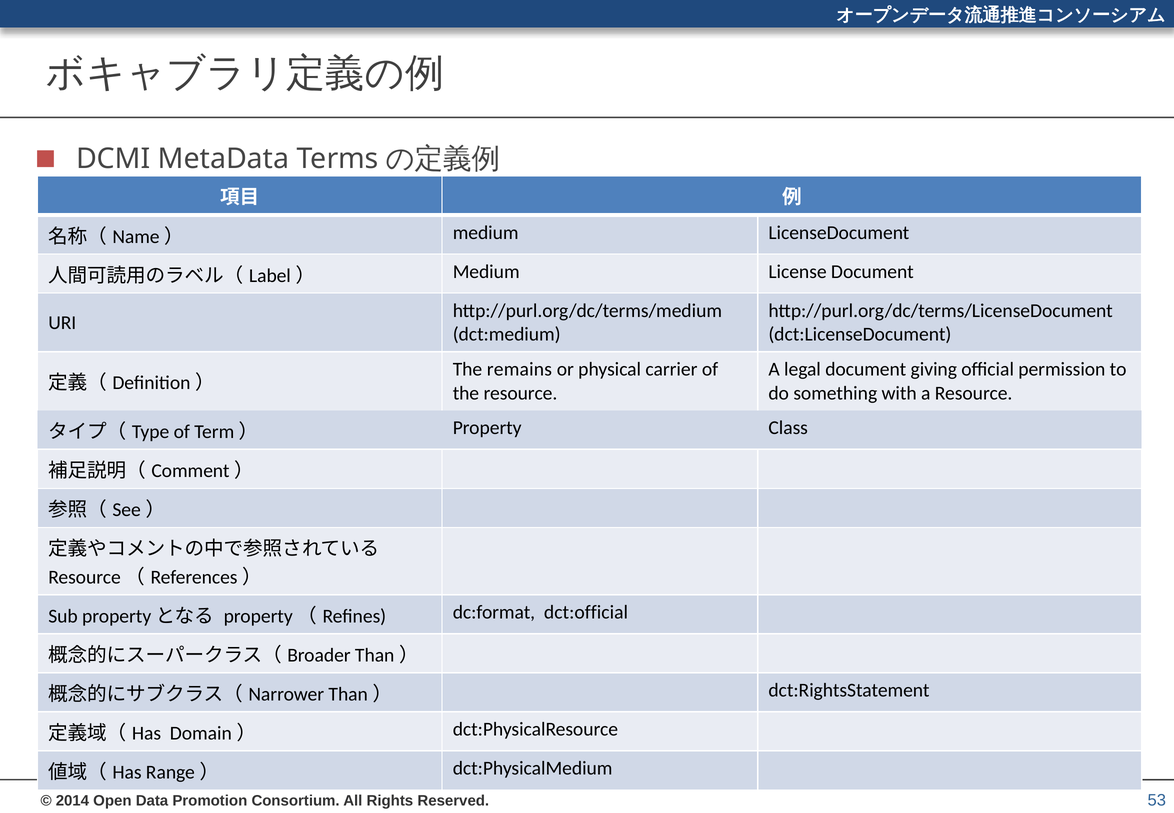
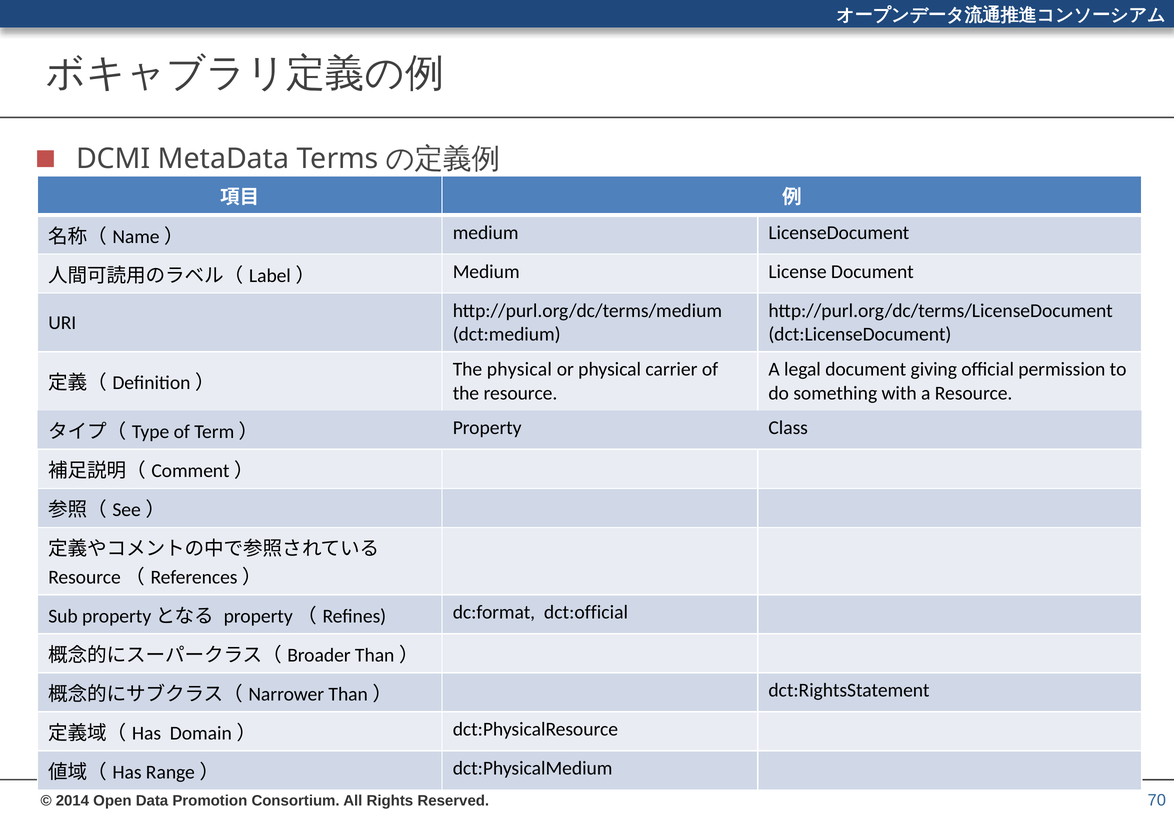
The remains: remains -> physical
53: 53 -> 70
